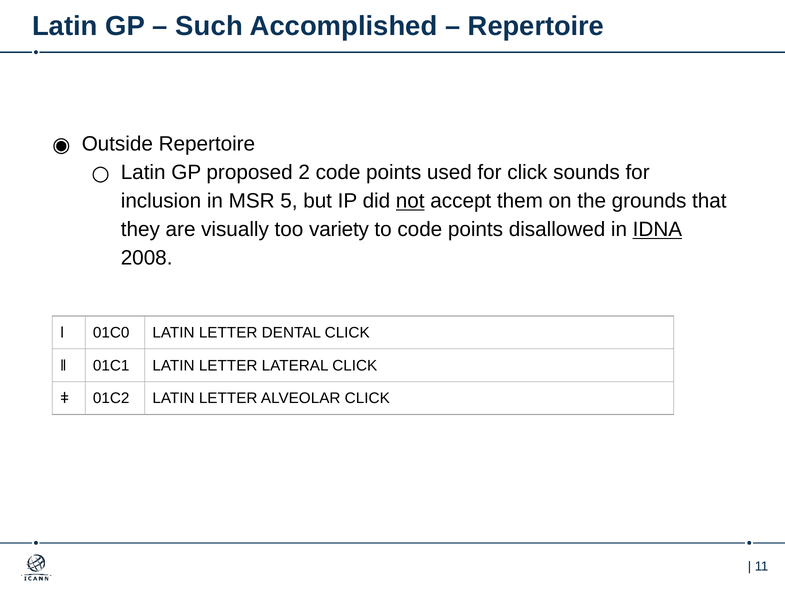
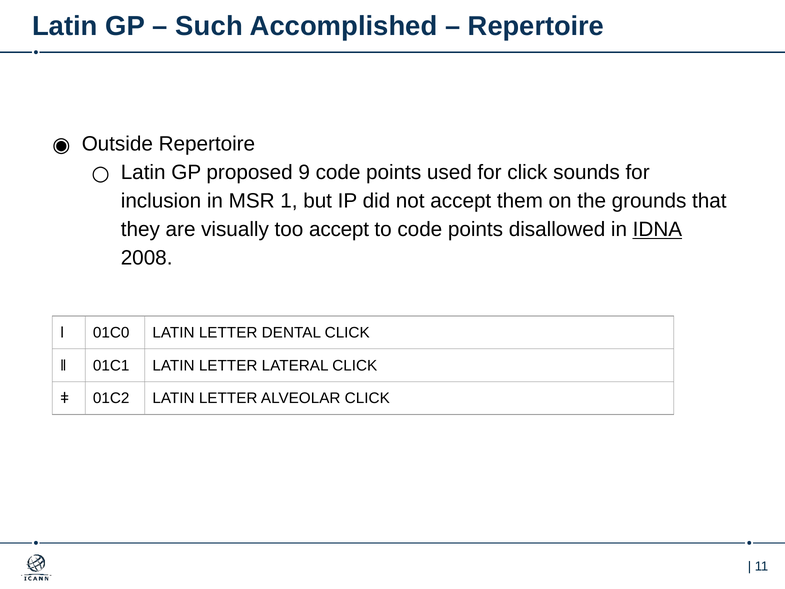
2: 2 -> 9
5: 5 -> 1
not underline: present -> none
too variety: variety -> accept
